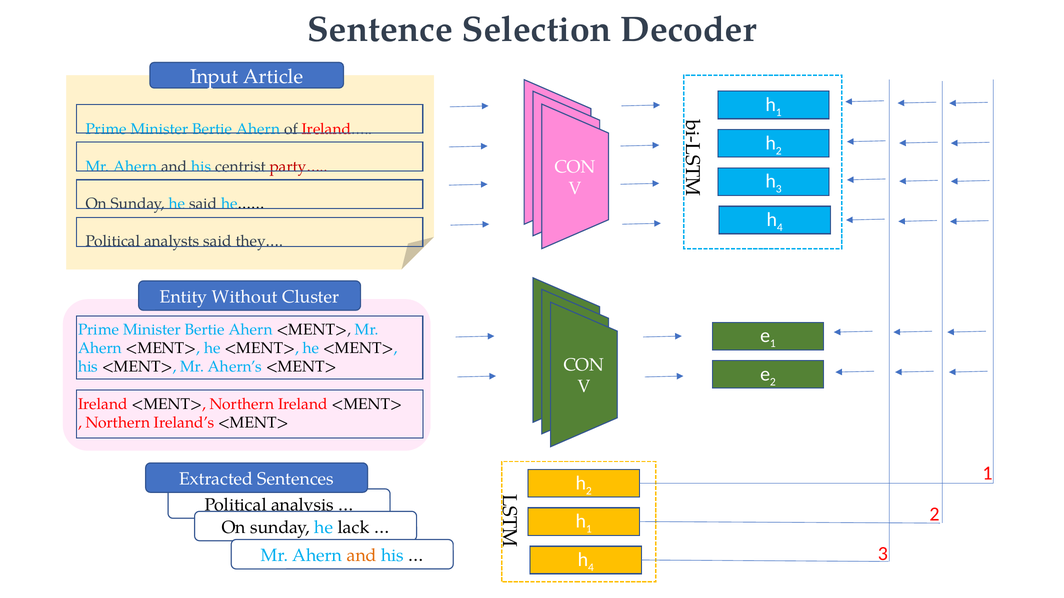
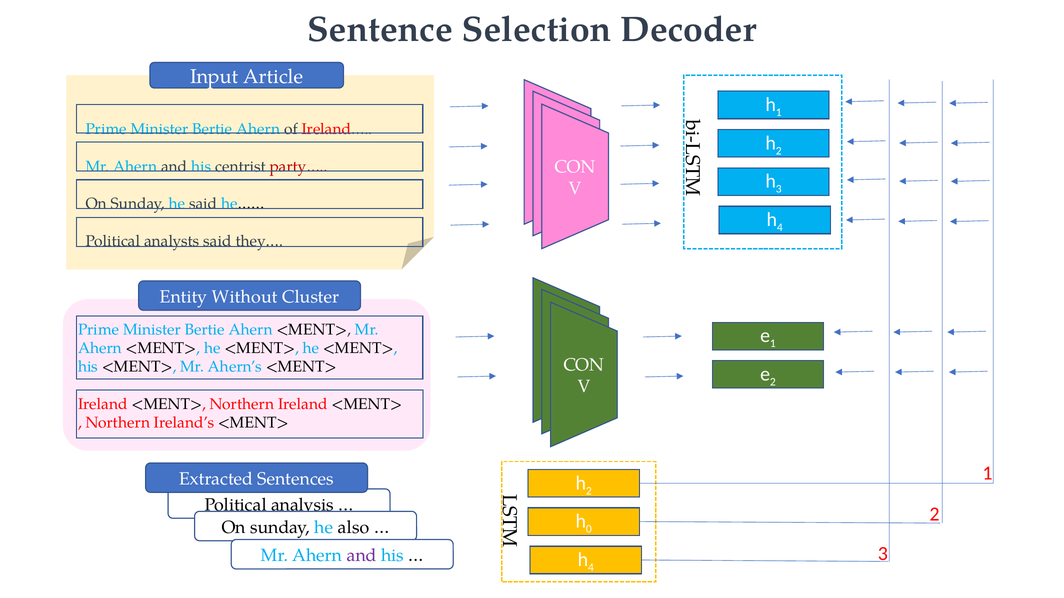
1 at (589, 530): 1 -> 0
lack: lack -> also
and at (362, 556) colour: orange -> purple
